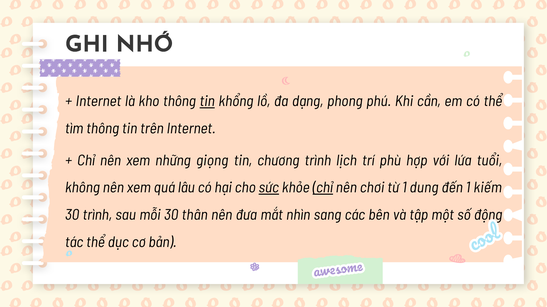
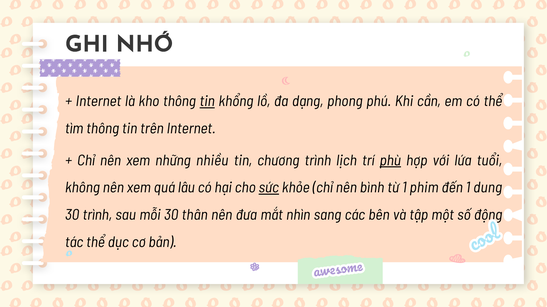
giọng: giọng -> nhiều
phù underline: none -> present
chỉ at (323, 188) underline: present -> none
chơi: chơi -> bình
dung: dung -> phim
kiếm: kiếm -> dung
